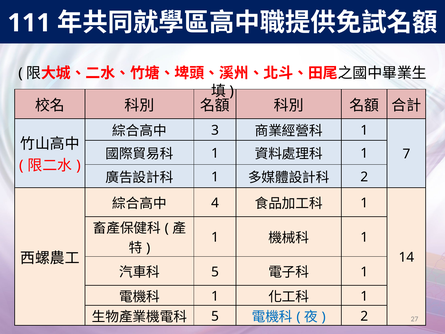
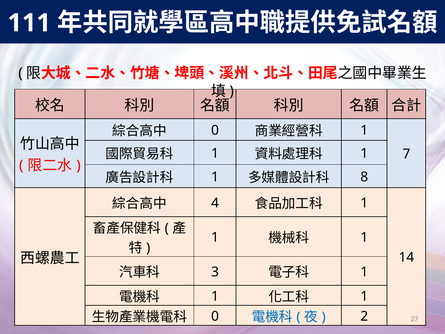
3 at (215, 130): 3 -> 0
2 at (364, 177): 2 -> 8
5 at (215, 272): 5 -> 3
5 at (215, 316): 5 -> 0
